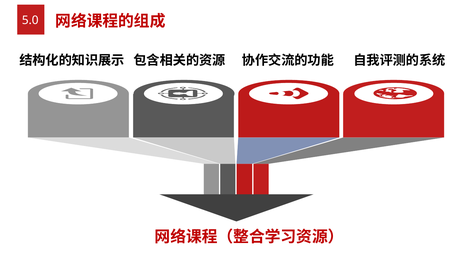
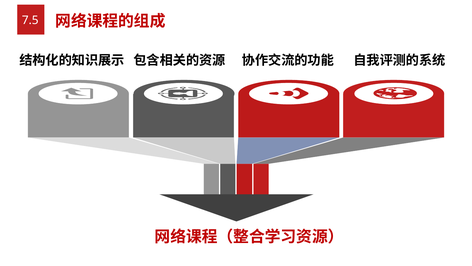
5.0: 5.0 -> 7.5
